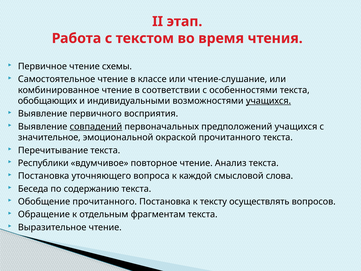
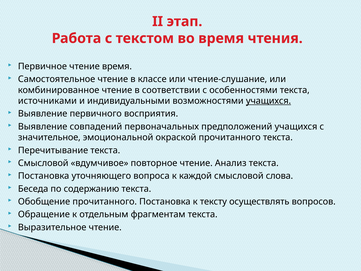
чтение схемы: схемы -> время
обобщающих: обобщающих -> источниками
совпадений underline: present -> none
Республики at (43, 163): Республики -> Смысловой
